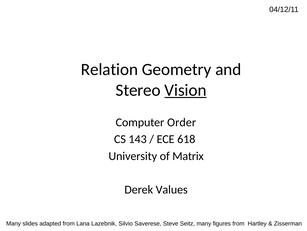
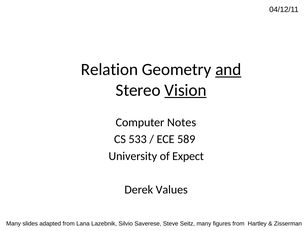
and underline: none -> present
Order: Order -> Notes
143: 143 -> 533
618: 618 -> 589
Matrix: Matrix -> Expect
